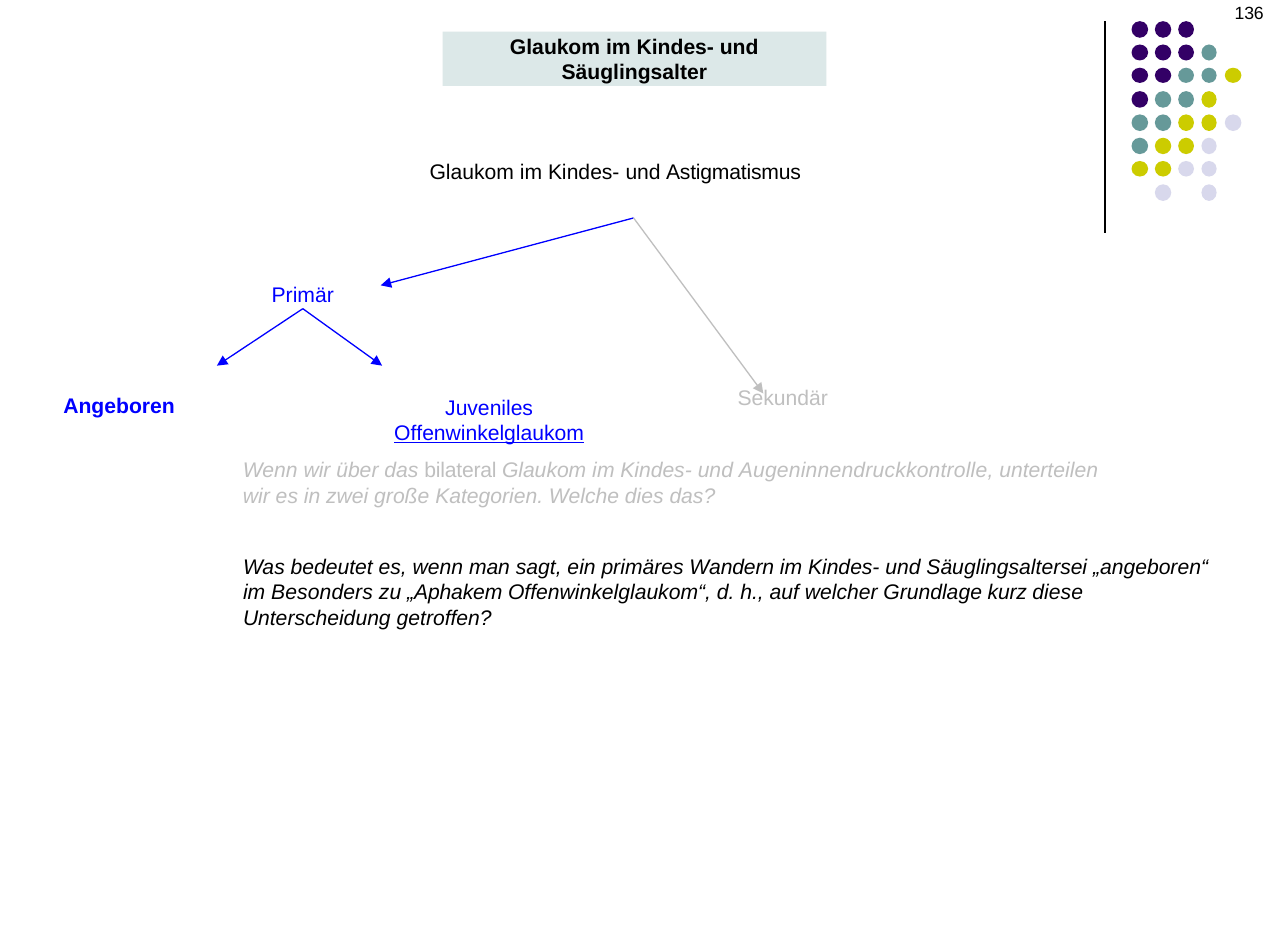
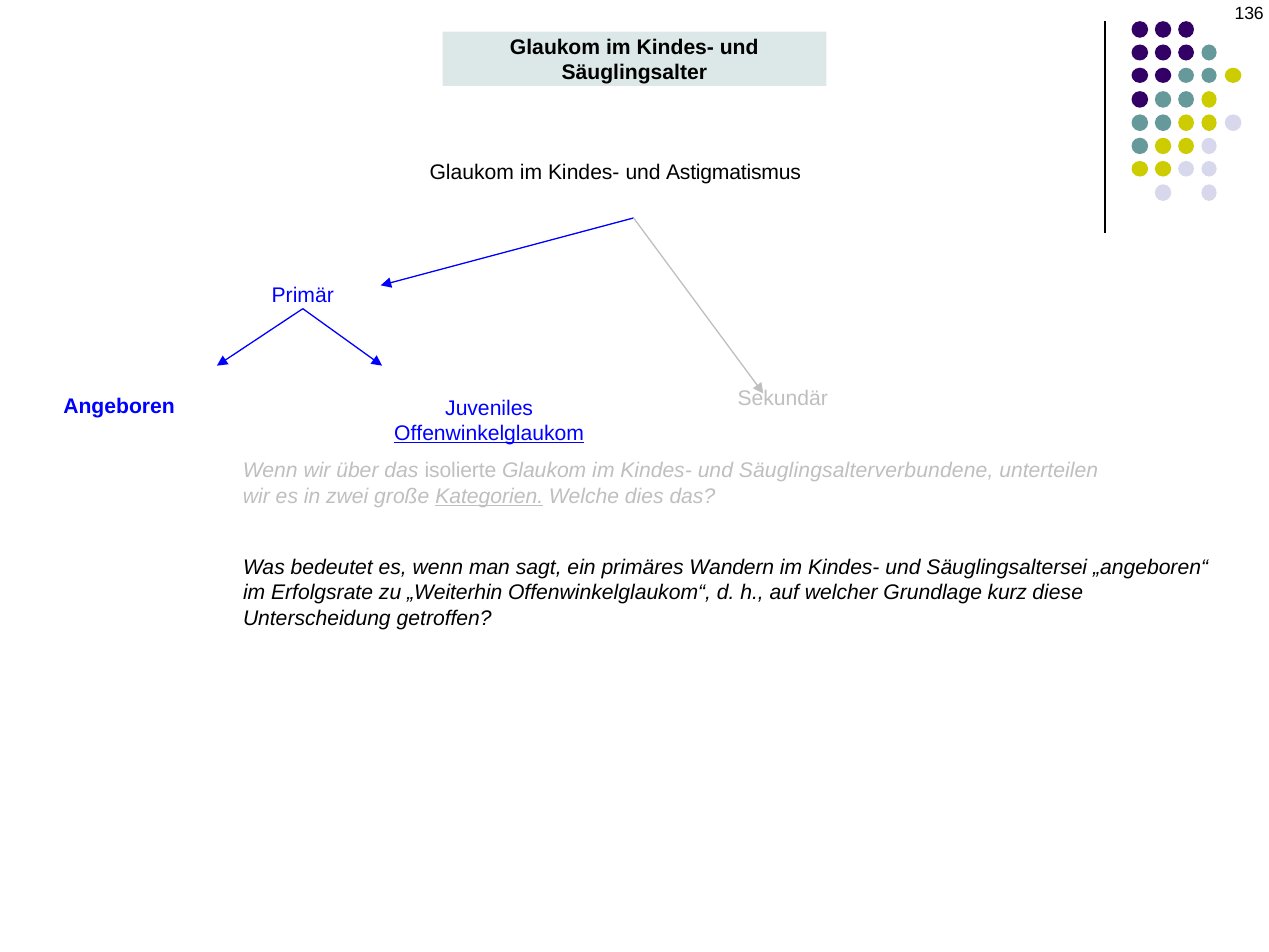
bilateral: bilateral -> isolierte
Augeninnendruckkontrolle: Augeninnendruckkontrolle -> Säuglingsalterverbundene
Kategorien underline: none -> present
Besonders: Besonders -> Erfolgsrate
„Aphakem: „Aphakem -> „Weiterhin
